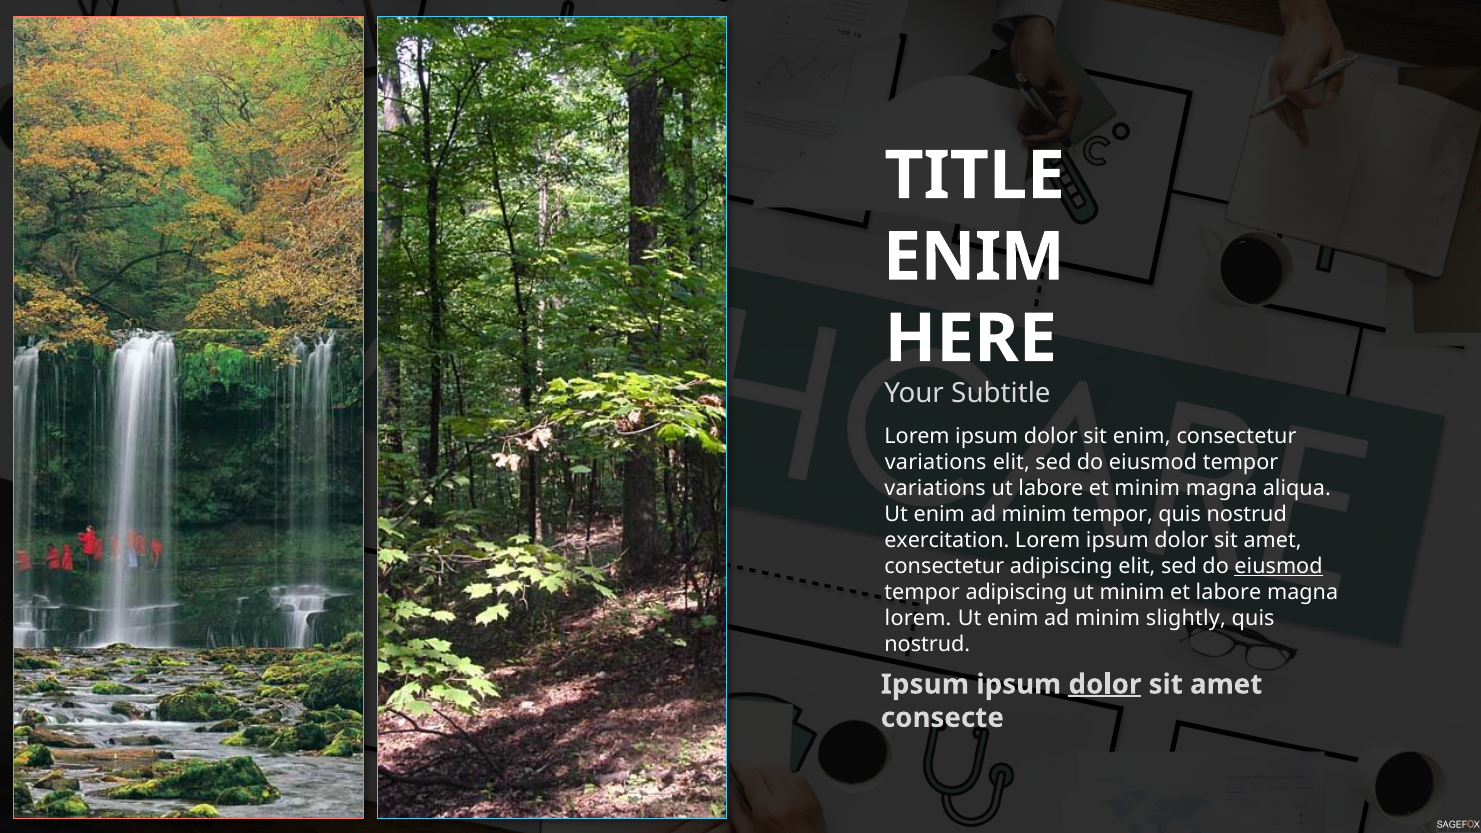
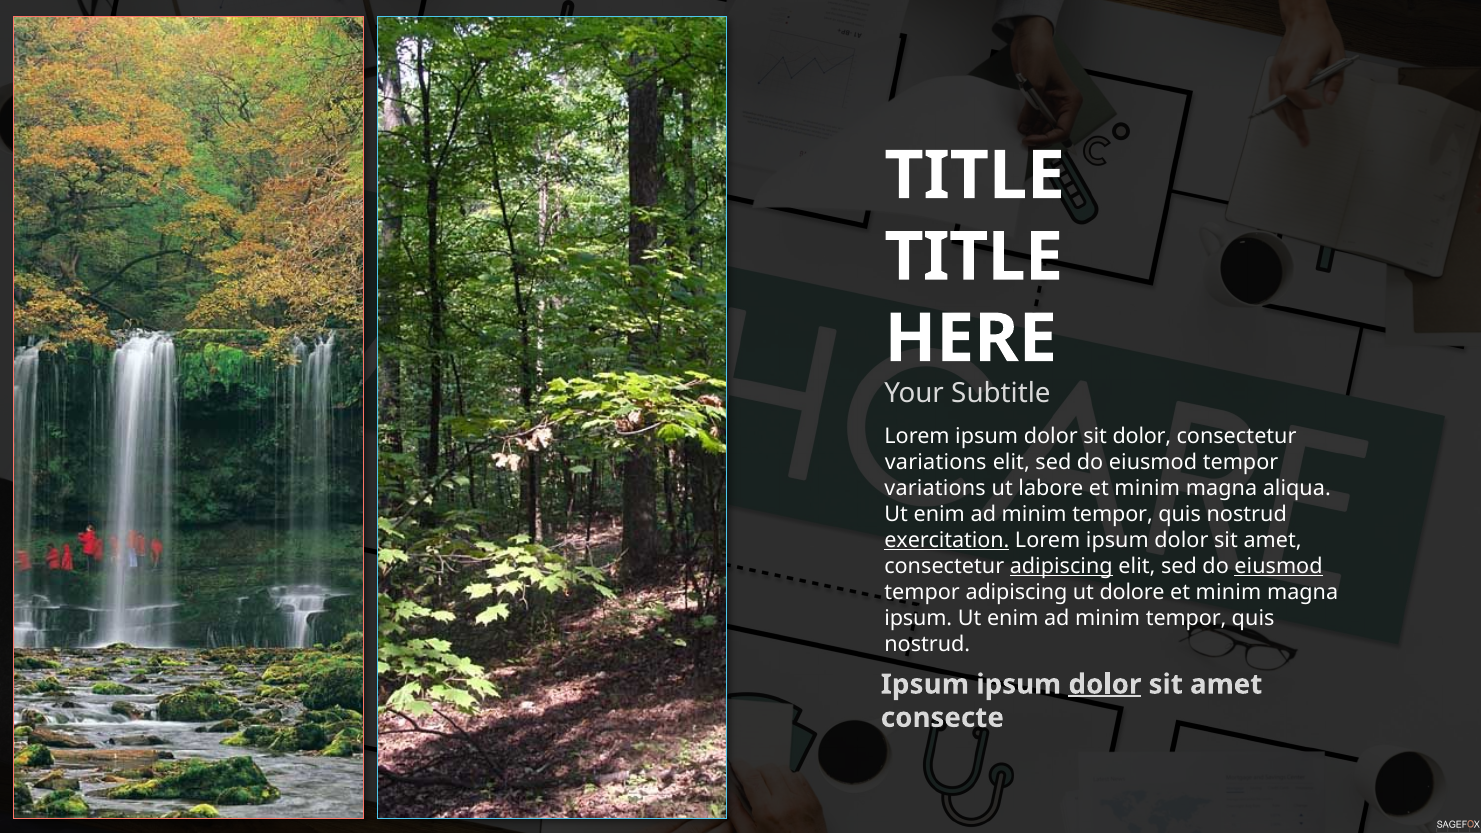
ENIM at (974, 257): ENIM -> TITLE
sit enim: enim -> dolor
exercitation underline: none -> present
adipiscing at (1061, 566) underline: none -> present
ut minim: minim -> dolore
labore at (1229, 592): labore -> minim
lorem at (918, 618): lorem -> ipsum
slightly at (1186, 618): slightly -> tempor
